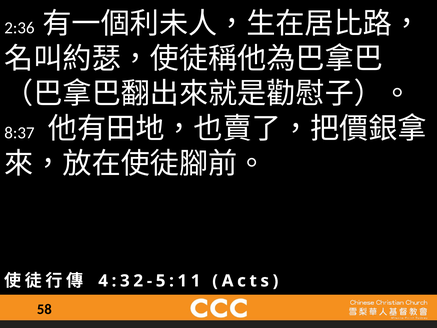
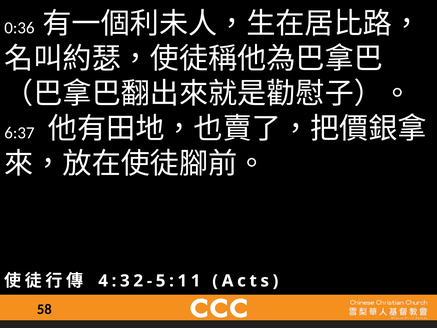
2:36: 2:36 -> 0:36
8:37: 8:37 -> 6:37
